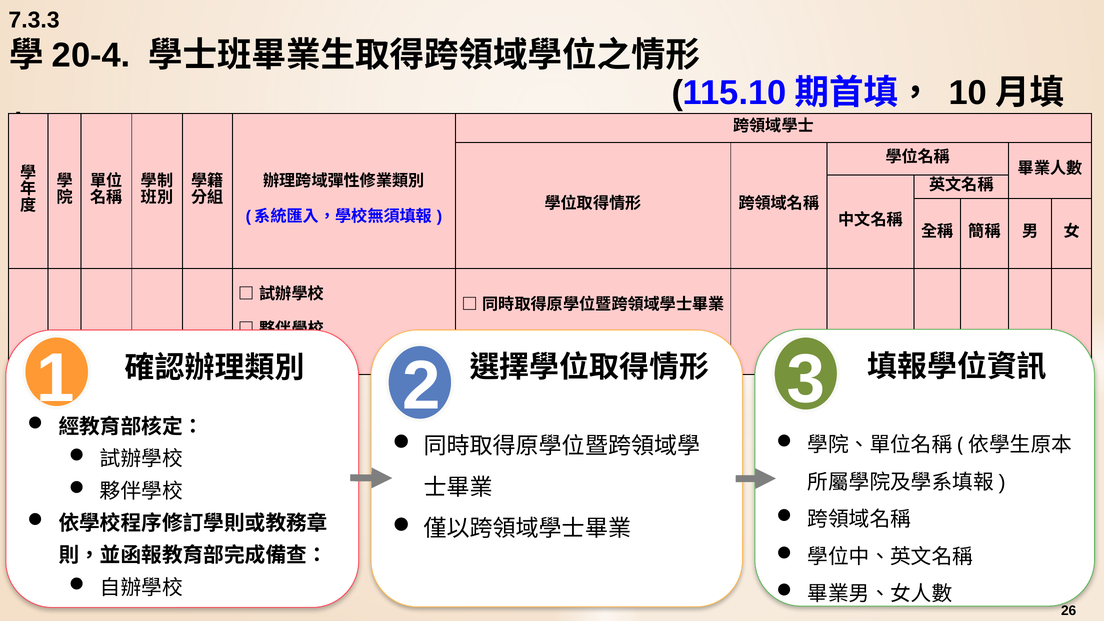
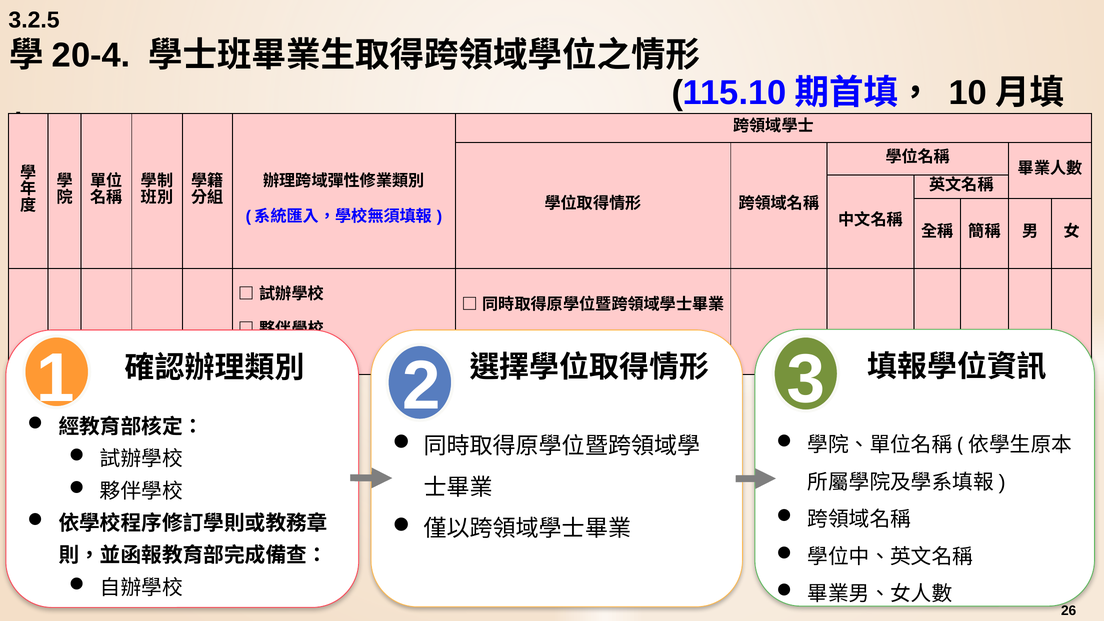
7.3.3: 7.3.3 -> 3.2.5
